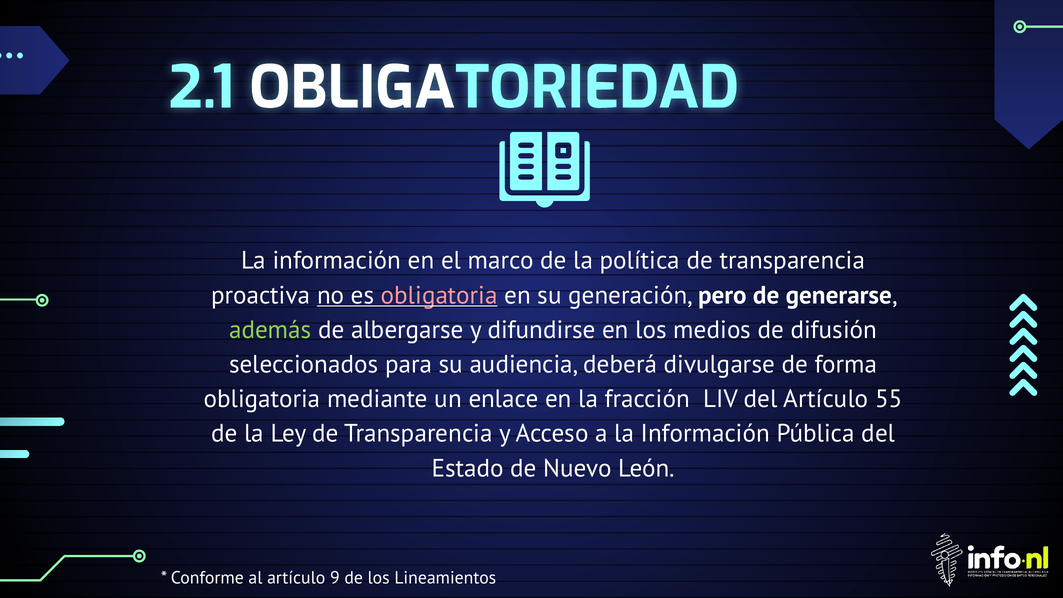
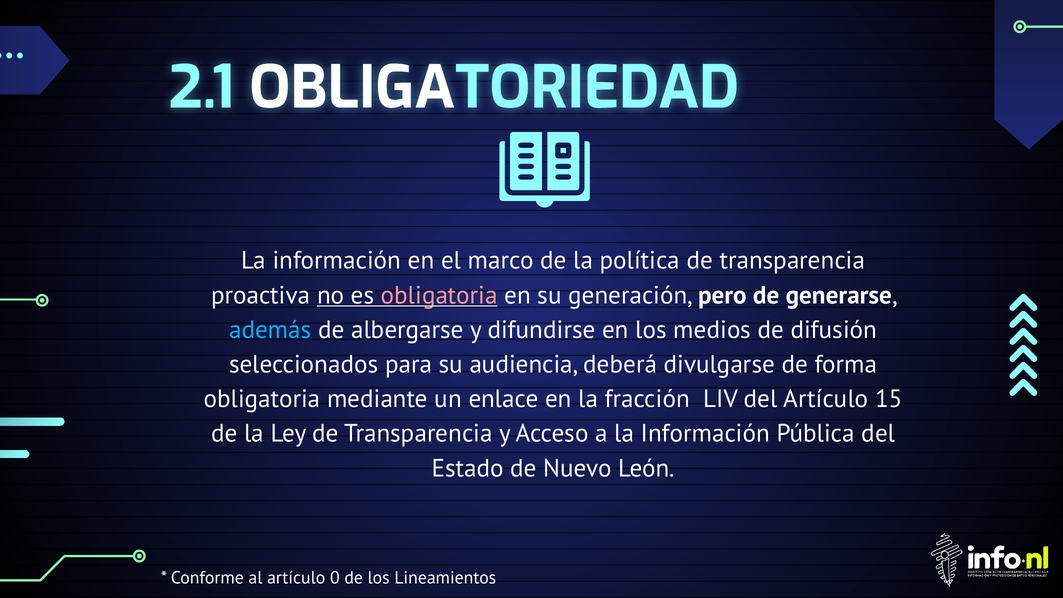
además colour: light green -> light blue
55: 55 -> 15
9: 9 -> 0
